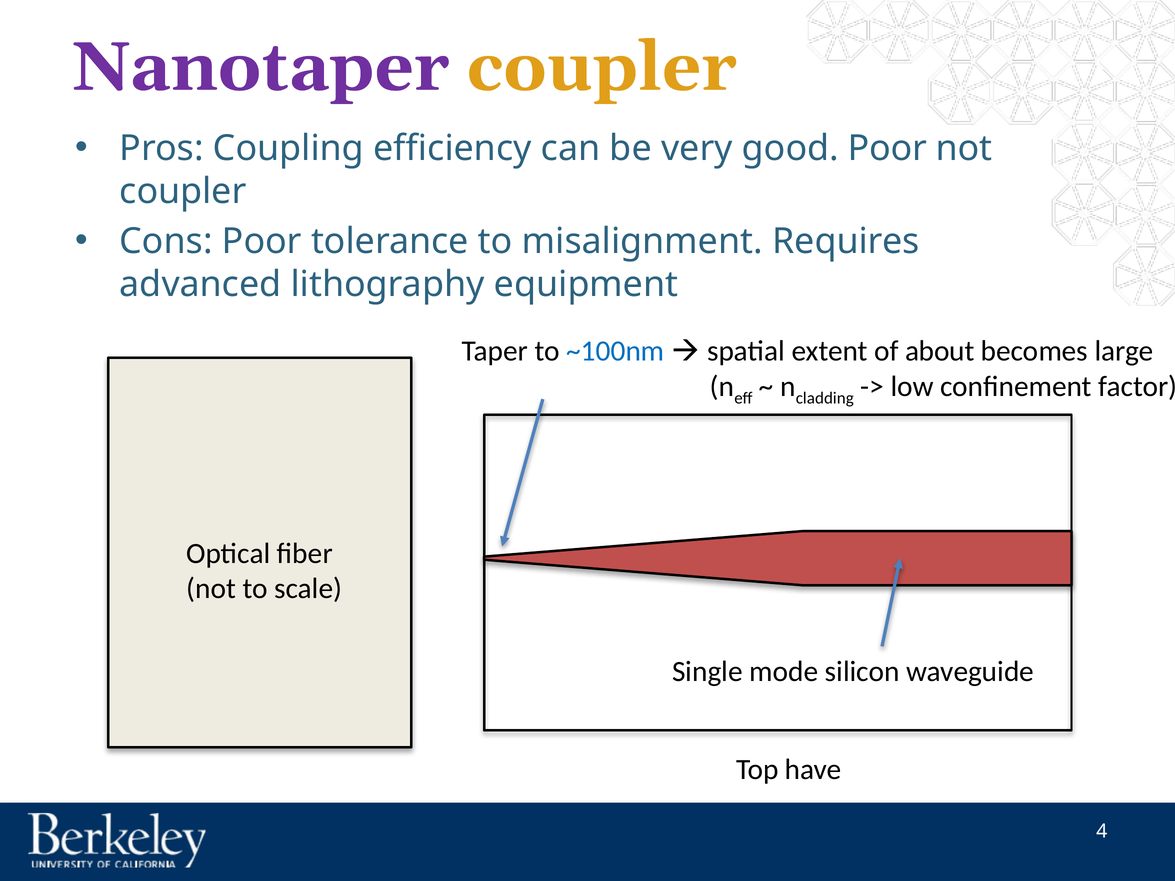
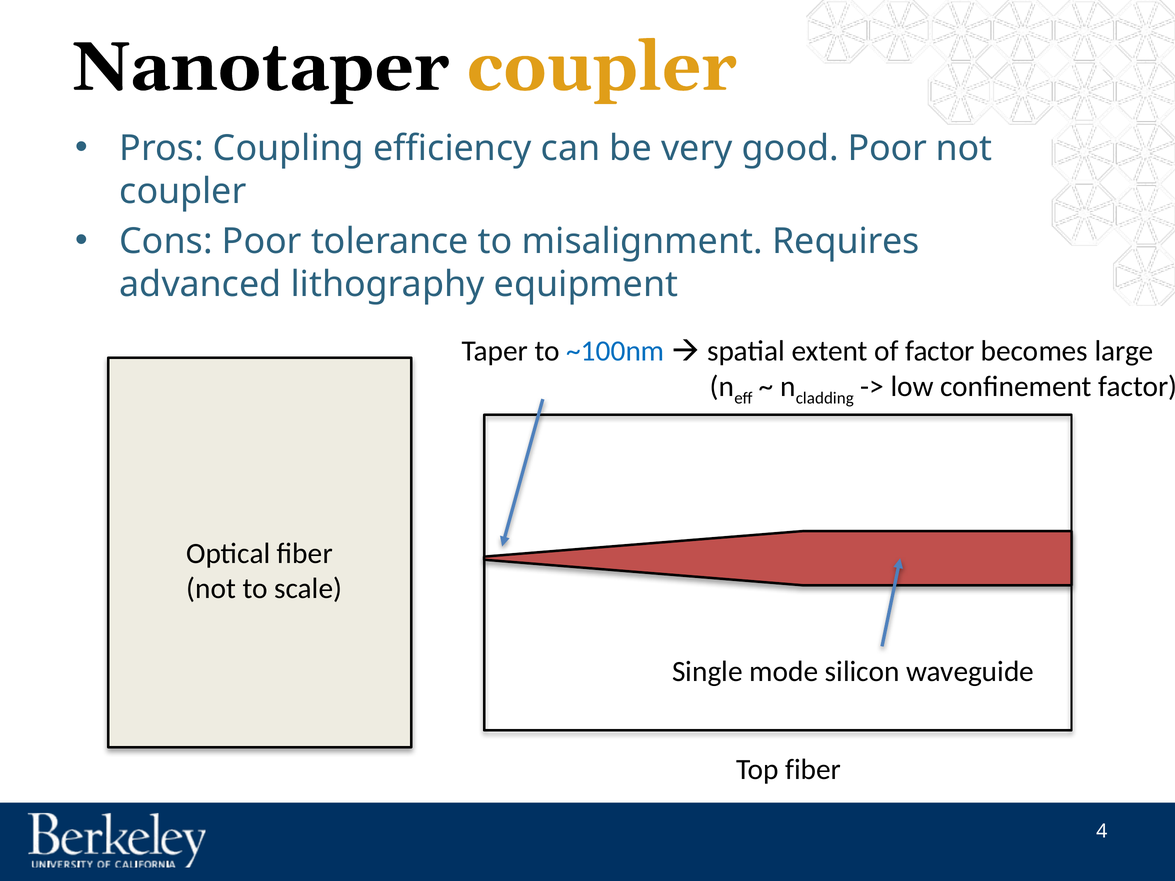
Nanotaper colour: purple -> black
of about: about -> factor
Top have: have -> fiber
